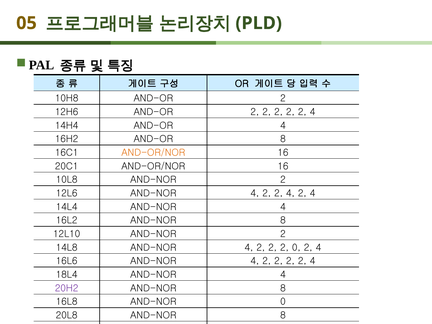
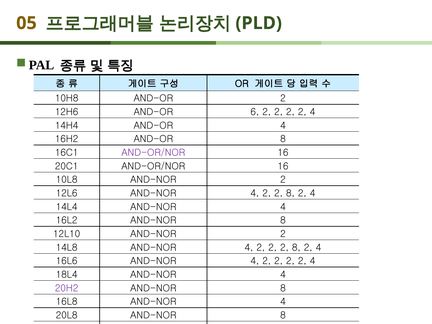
12H6 AND-OR 2: 2 -> 6
AND-OR/NOR at (153, 153) colour: orange -> purple
4 2 2 4: 4 -> 8
2 2 2 0: 0 -> 8
16L8 AND-NOR 0: 0 -> 4
